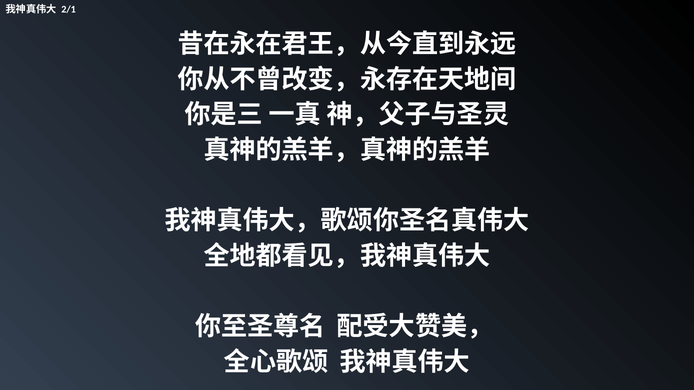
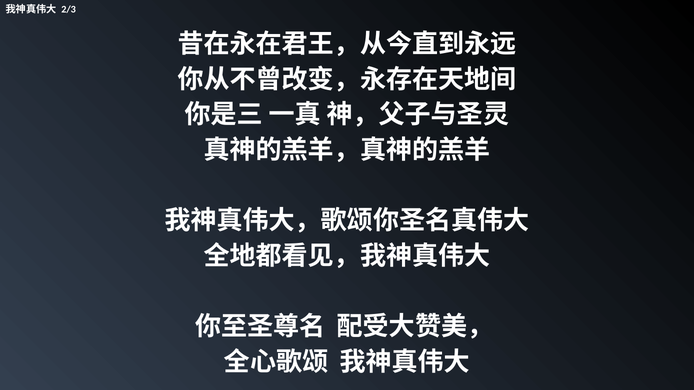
2/1: 2/1 -> 2/3
